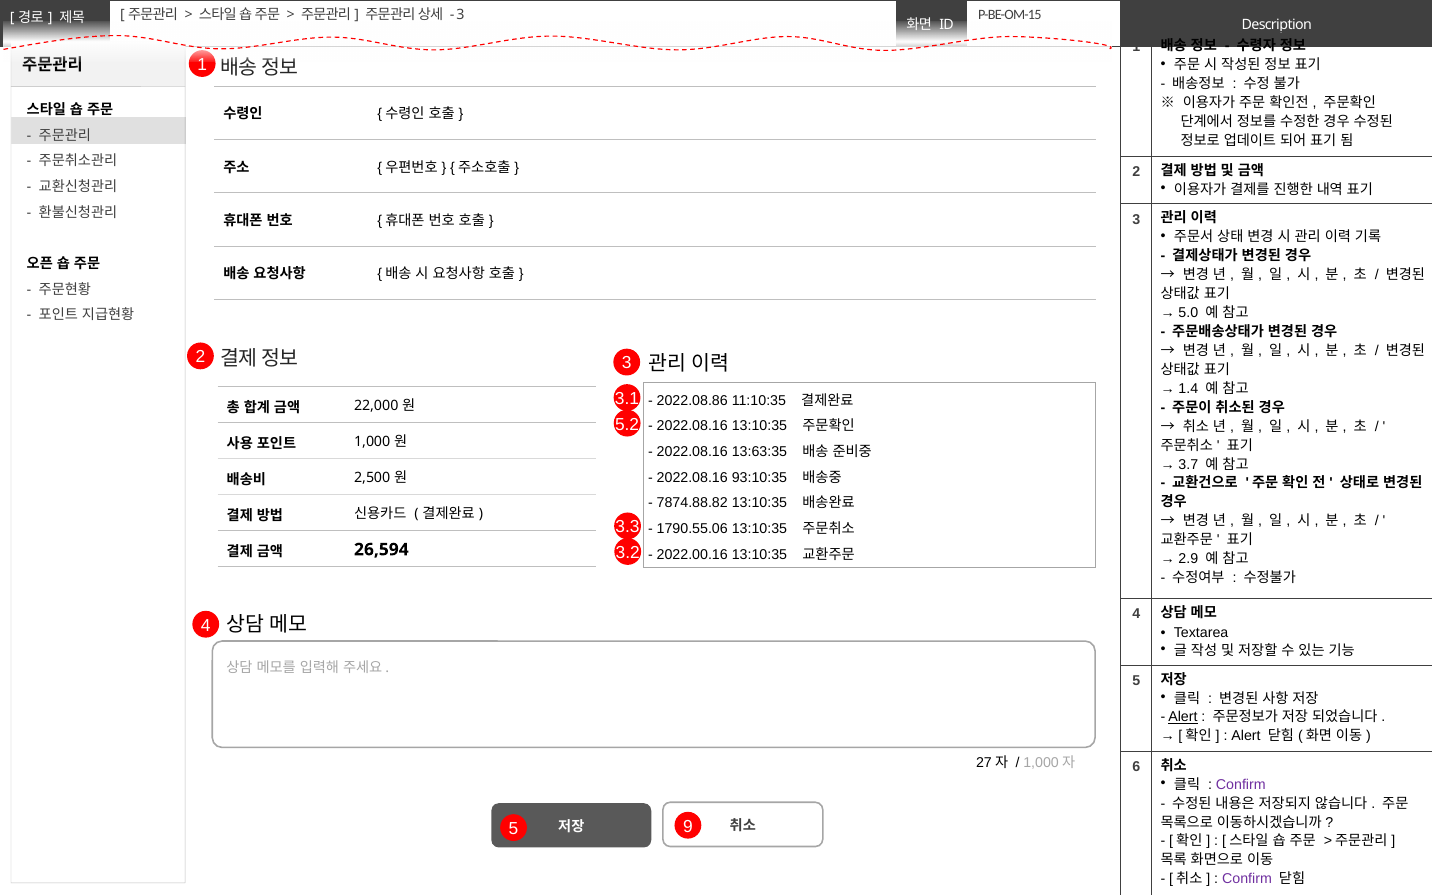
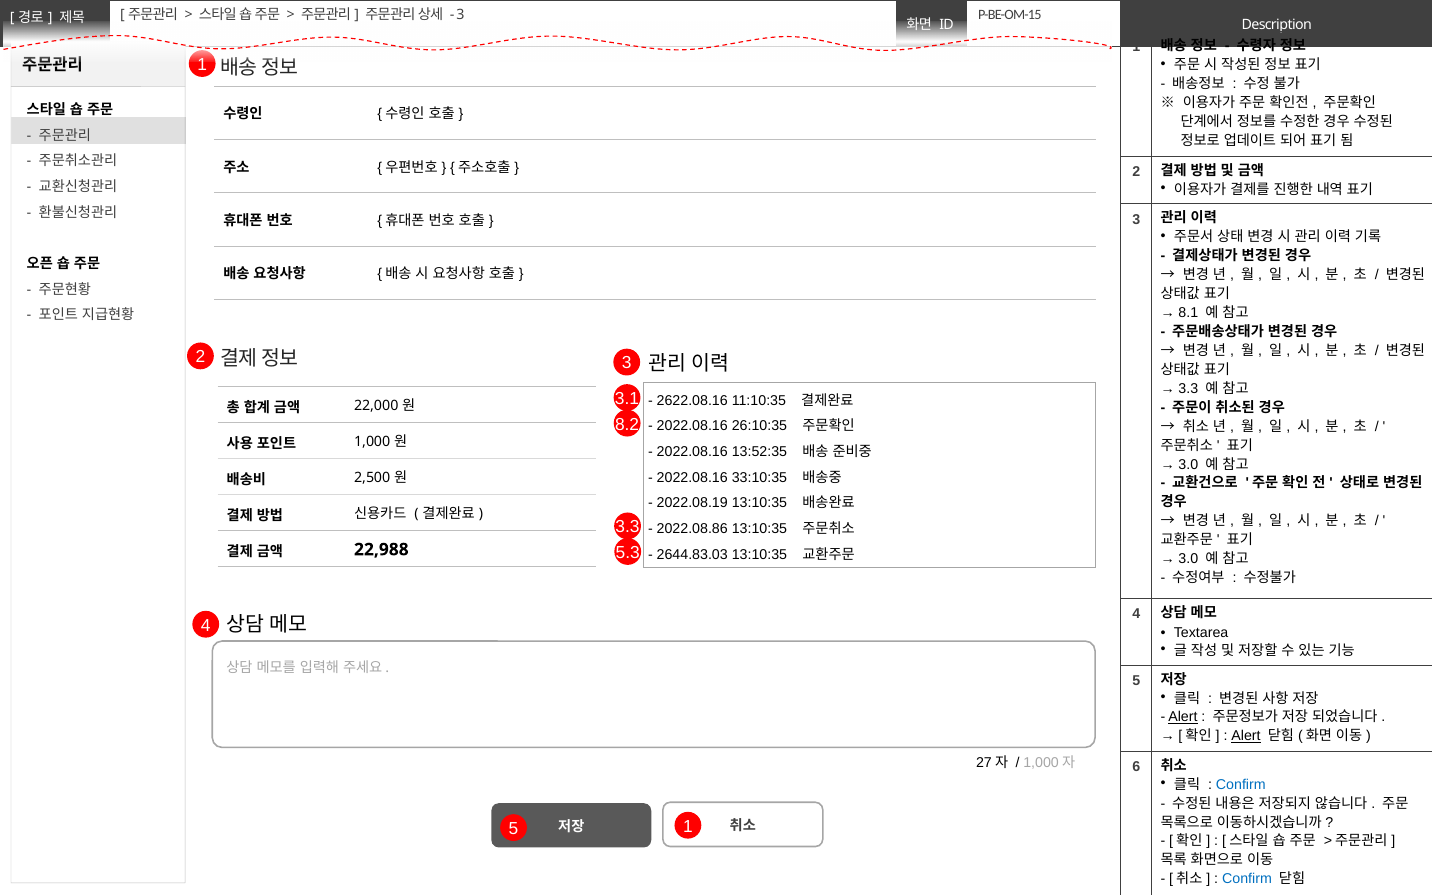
5.0: 5.0 -> 8.1
1.4 at (1188, 389): 1.4 -> 3.3
2022.08.86: 2022.08.86 -> 2622.08.16
5.2: 5.2 -> 8.2
2022.08.16 13:10:35: 13:10:35 -> 26:10:35
13:63:35: 13:63:35 -> 13:52:35
3.7 at (1188, 464): 3.7 -> 3.0
93:10:35: 93:10:35 -> 33:10:35
7874.88.82: 7874.88.82 -> 2022.08.19
1790.55.06: 1790.55.06 -> 2022.08.86
3.2: 3.2 -> 5.3
26,594: 26,594 -> 22,988
2022.00.16: 2022.00.16 -> 2644.83.03
2.9 at (1188, 559): 2.9 -> 3.0
Alert at (1246, 736) underline: none -> present
Confirm at (1241, 784) colour: purple -> blue
5 9: 9 -> 1
Confirm at (1247, 879) colour: purple -> blue
